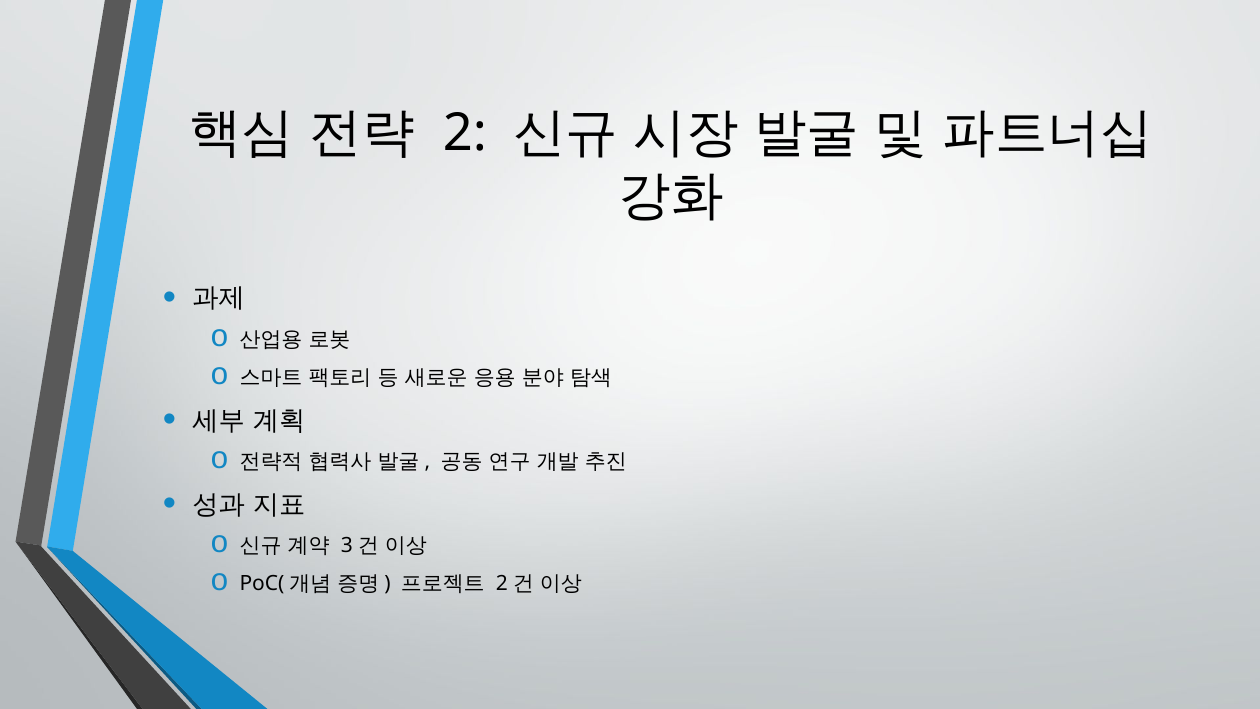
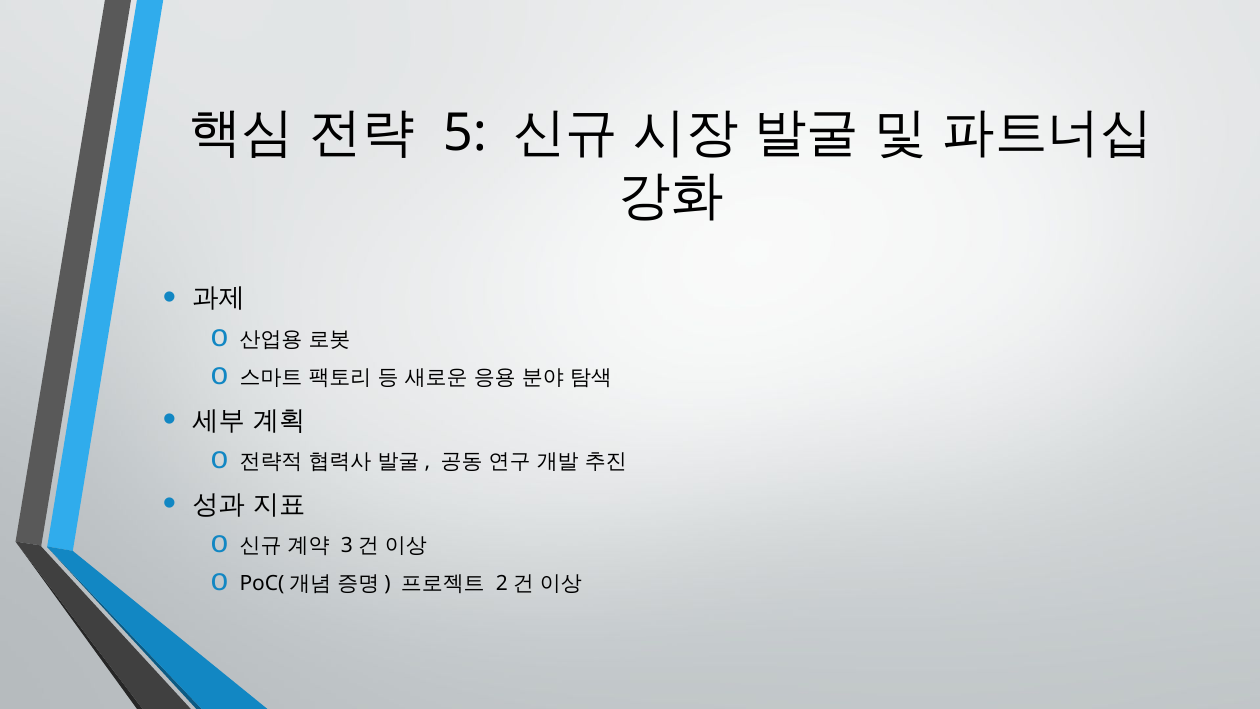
2: 2 -> 5
